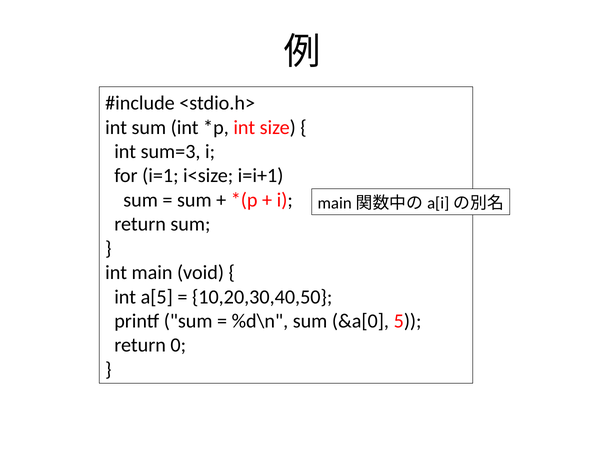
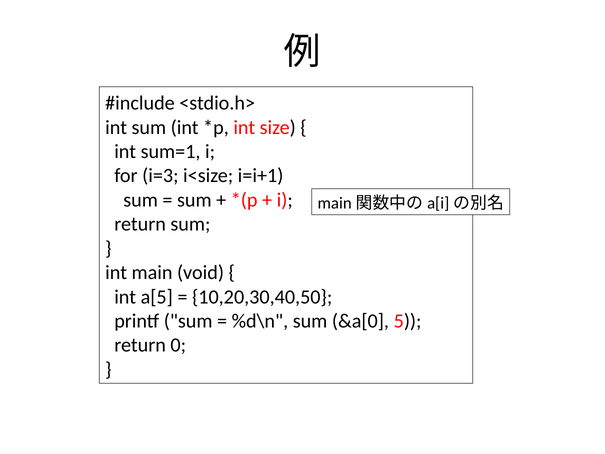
sum=3: sum=3 -> sum=1
i=1: i=1 -> i=3
